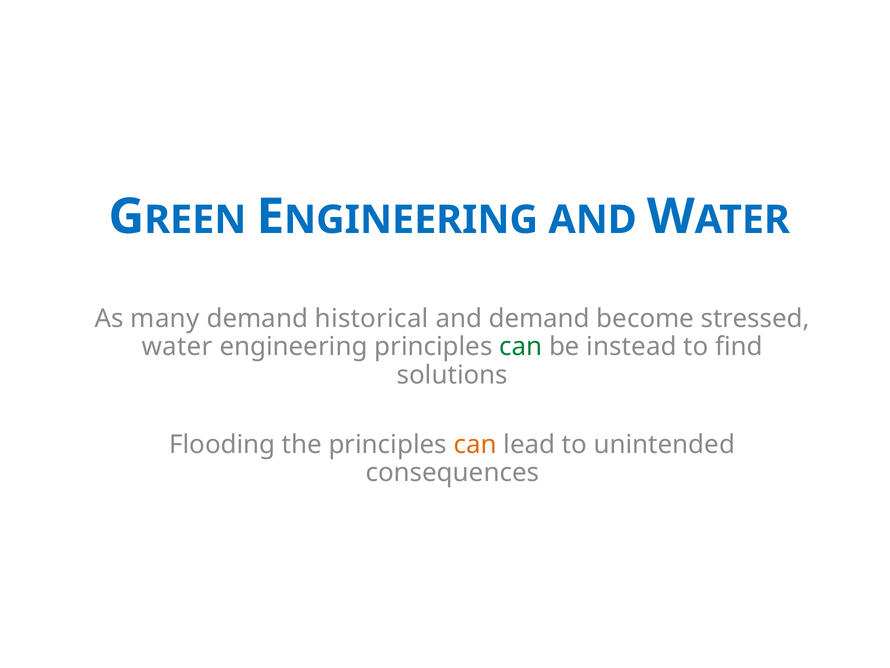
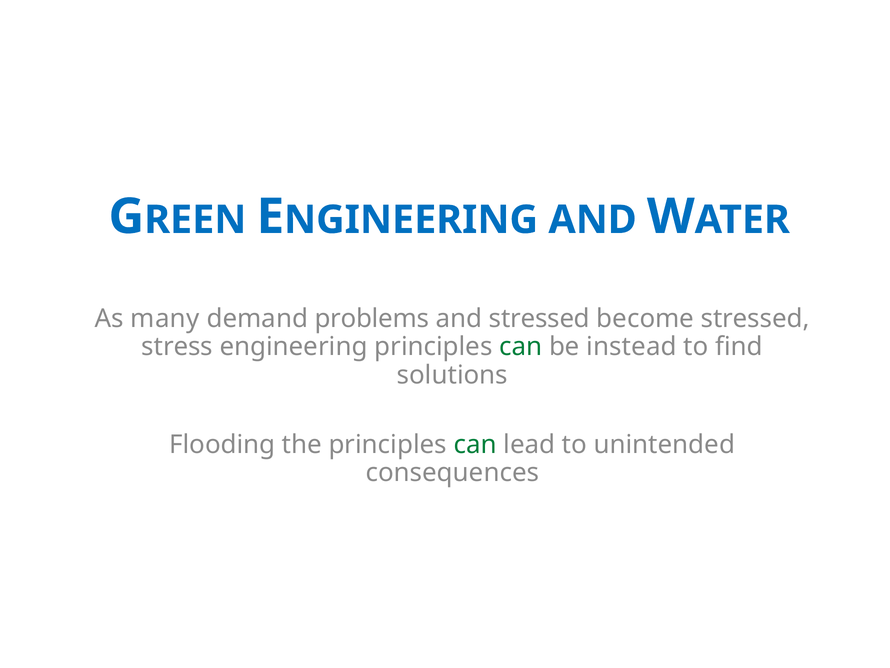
historical: historical -> problems
and demand: demand -> stressed
water: water -> stress
can at (475, 444) colour: orange -> green
